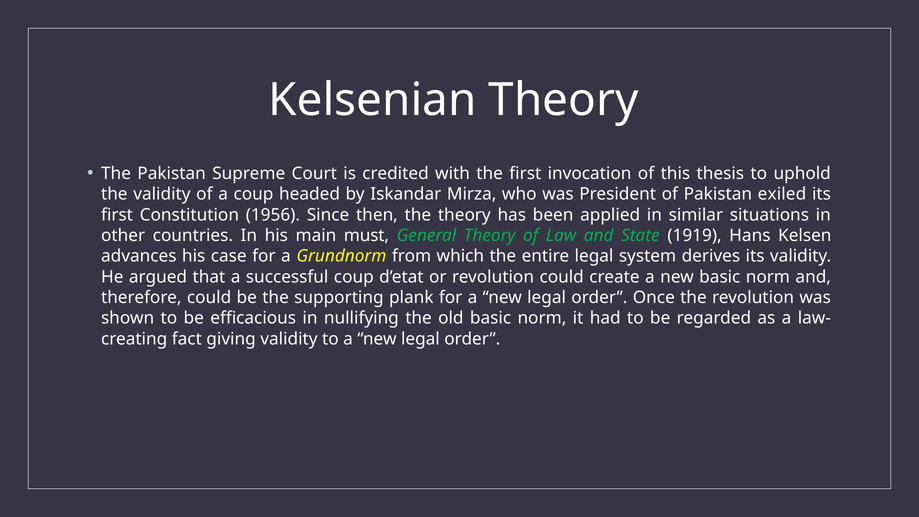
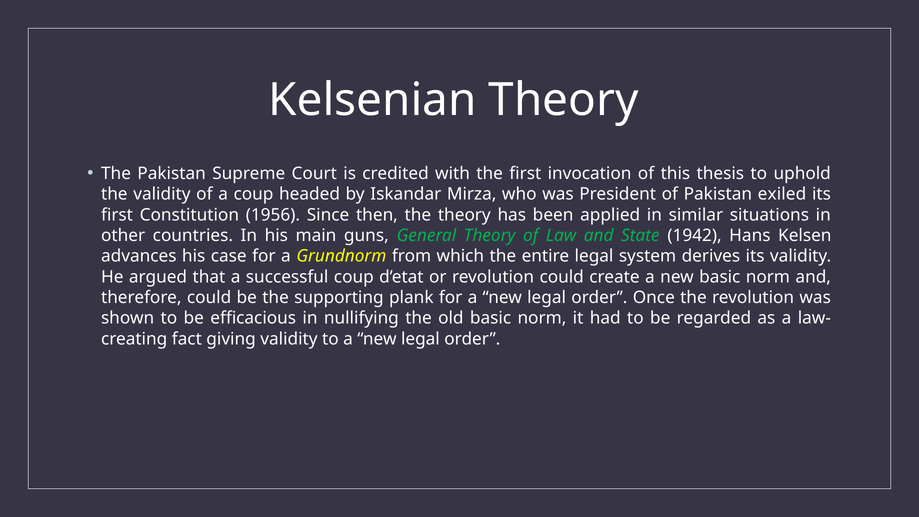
must: must -> guns
1919: 1919 -> 1942
